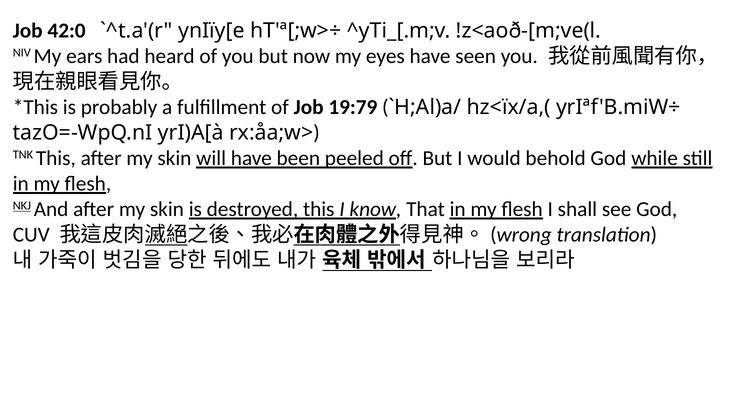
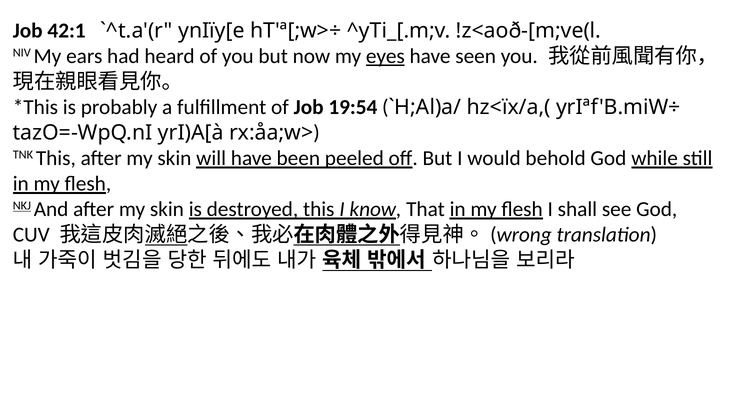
42:0: 42:0 -> 42:1
eyes underline: none -> present
19:79: 19:79 -> 19:54
